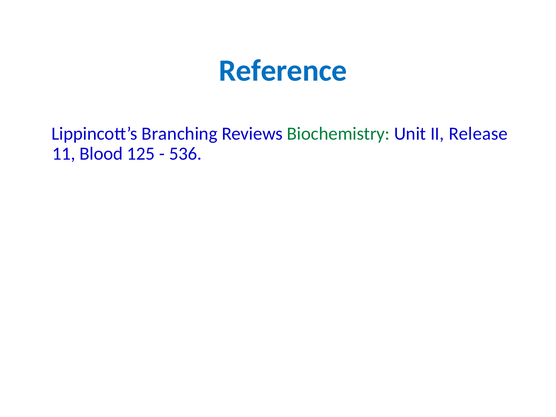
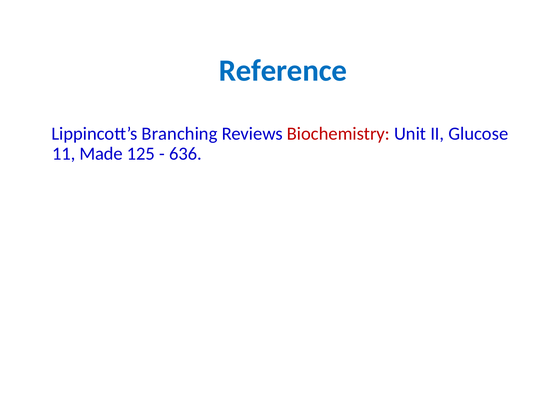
Biochemistry colour: green -> red
Release: Release -> Glucose
Blood: Blood -> Made
536: 536 -> 636
